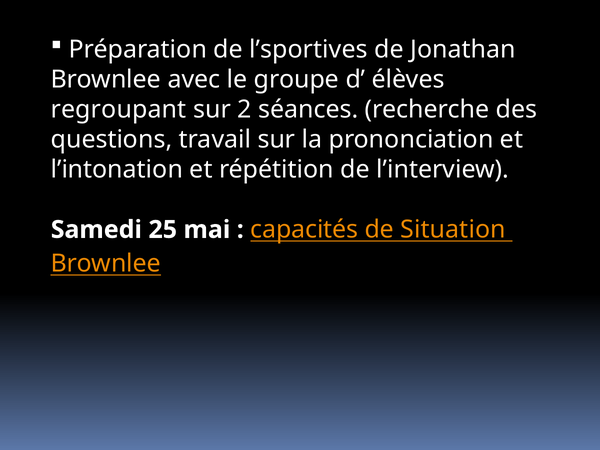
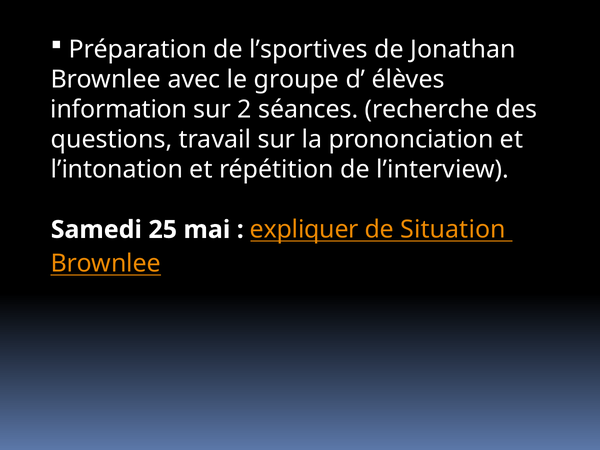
regroupant: regroupant -> information
capacités: capacités -> expliquer
